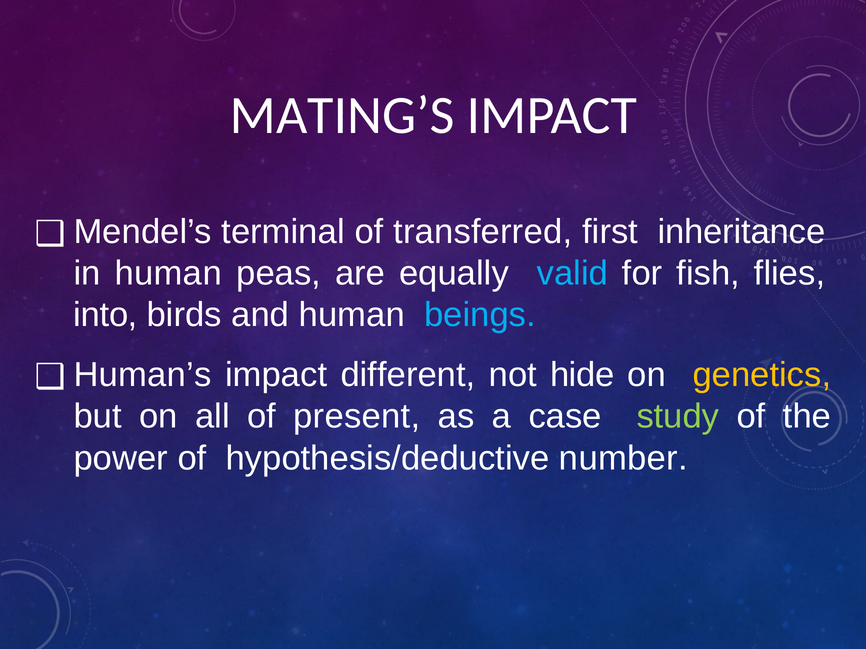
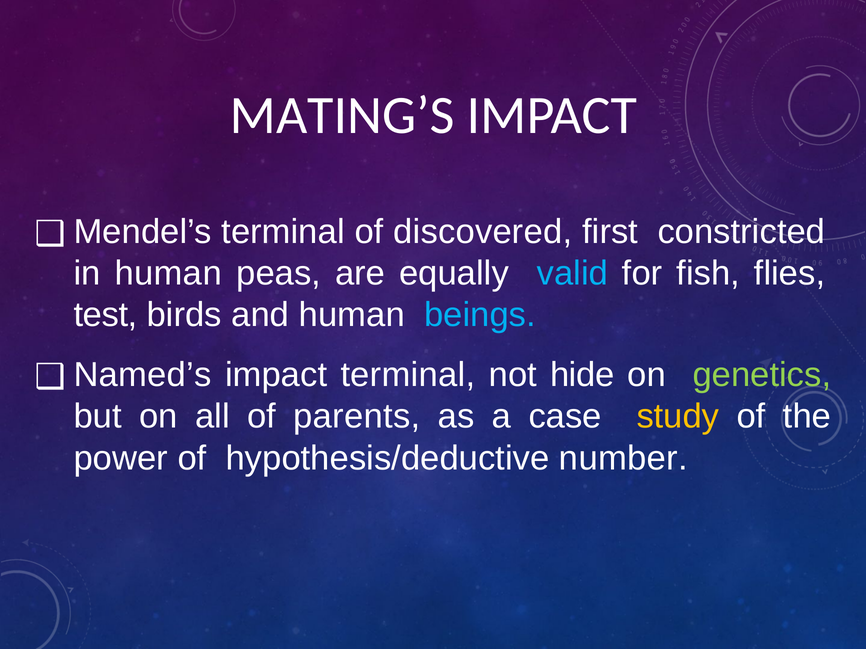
transferred: transferred -> discovered
inheritance: inheritance -> constricted
into: into -> test
Human’s: Human’s -> Named’s
impact different: different -> terminal
genetics colour: yellow -> light green
present: present -> parents
study colour: light green -> yellow
